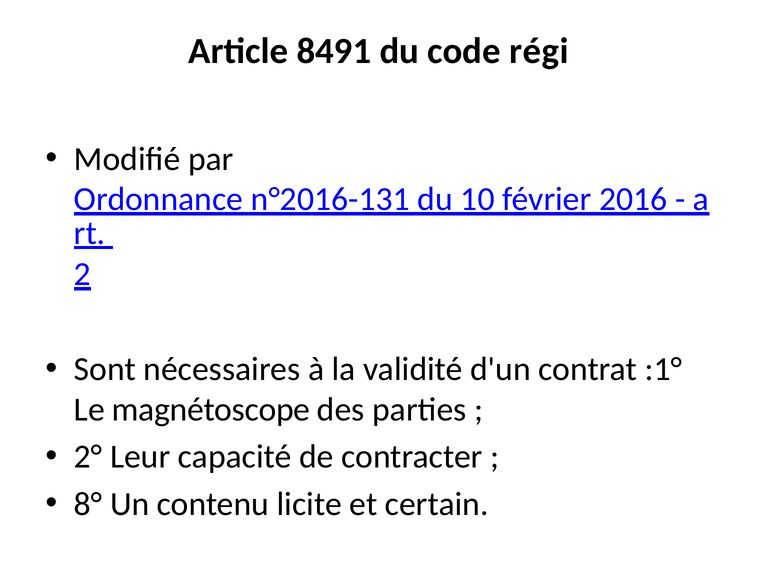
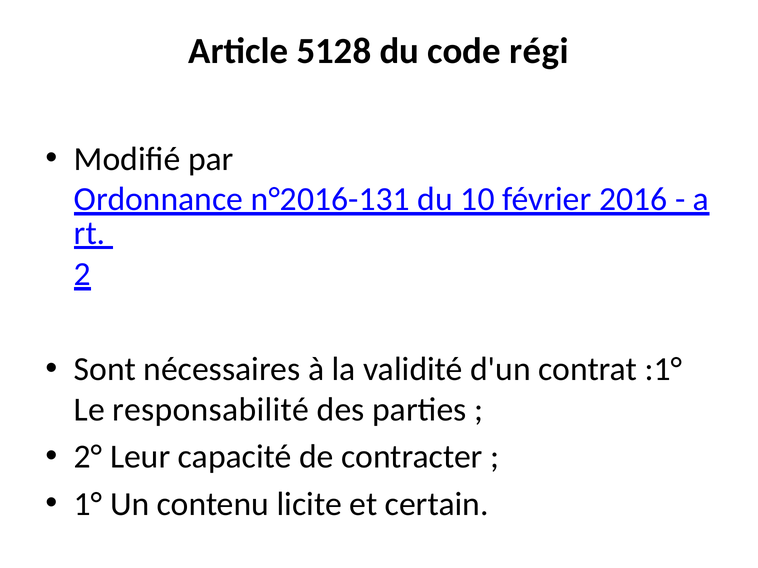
8491: 8491 -> 5128
magnétoscope: magnétoscope -> responsabilité
8°: 8° -> 1°
